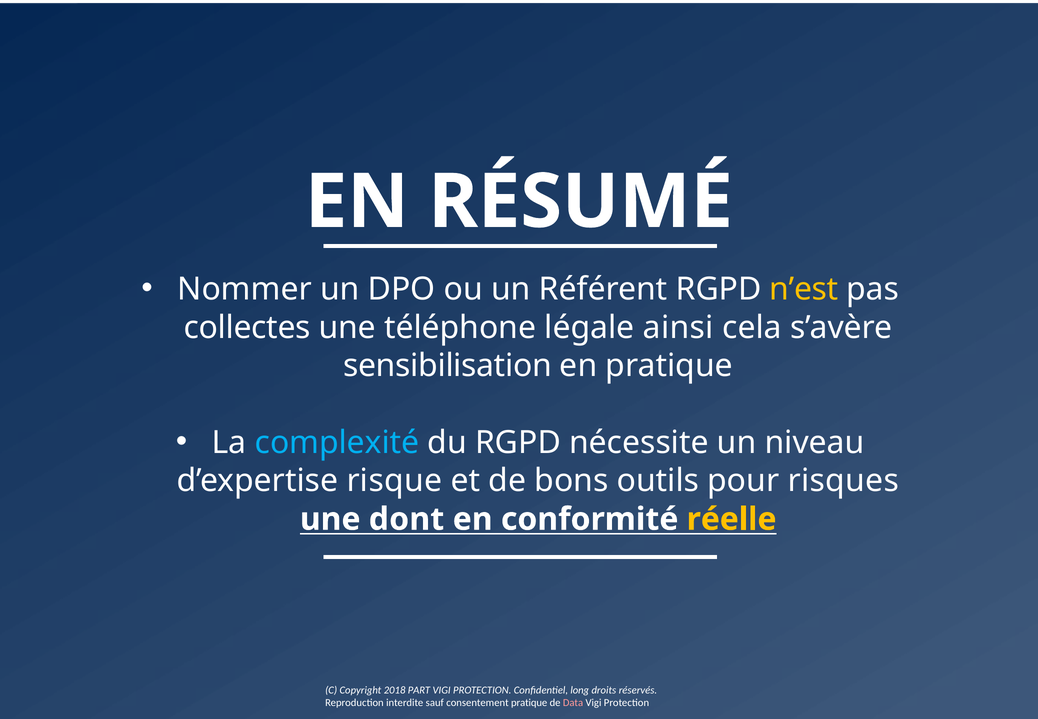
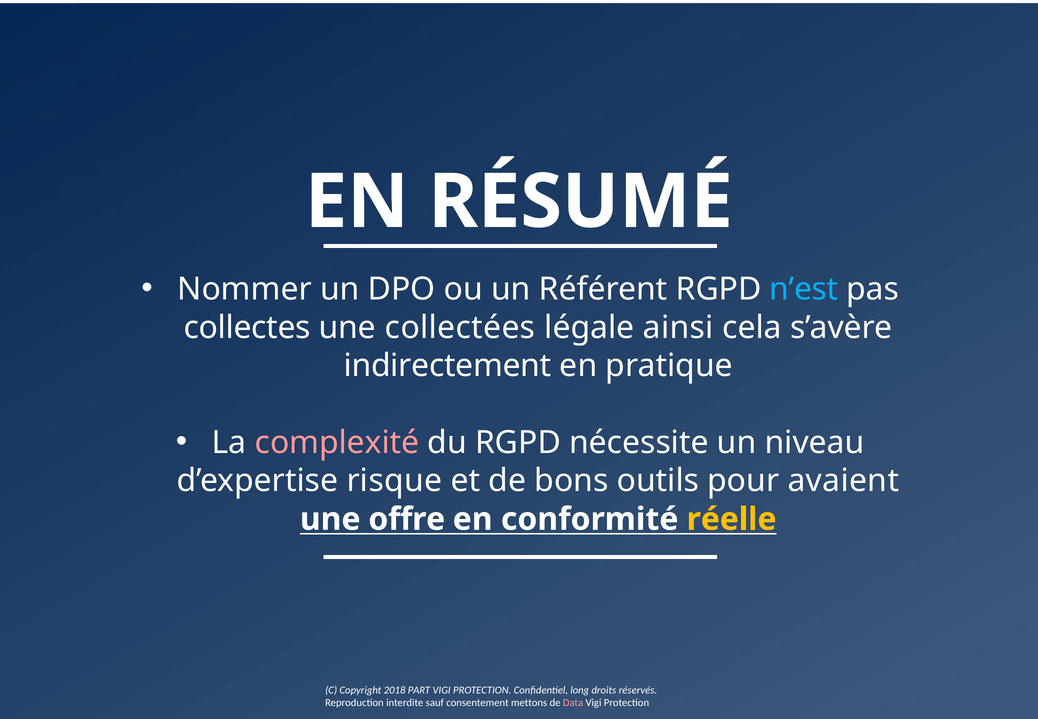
n’est colour: yellow -> light blue
téléphone: téléphone -> collectées
sensibilisation: sensibilisation -> indirectement
complexité colour: light blue -> pink
risques: risques -> avaient
dont: dont -> offre
consentement pratique: pratique -> mettons
